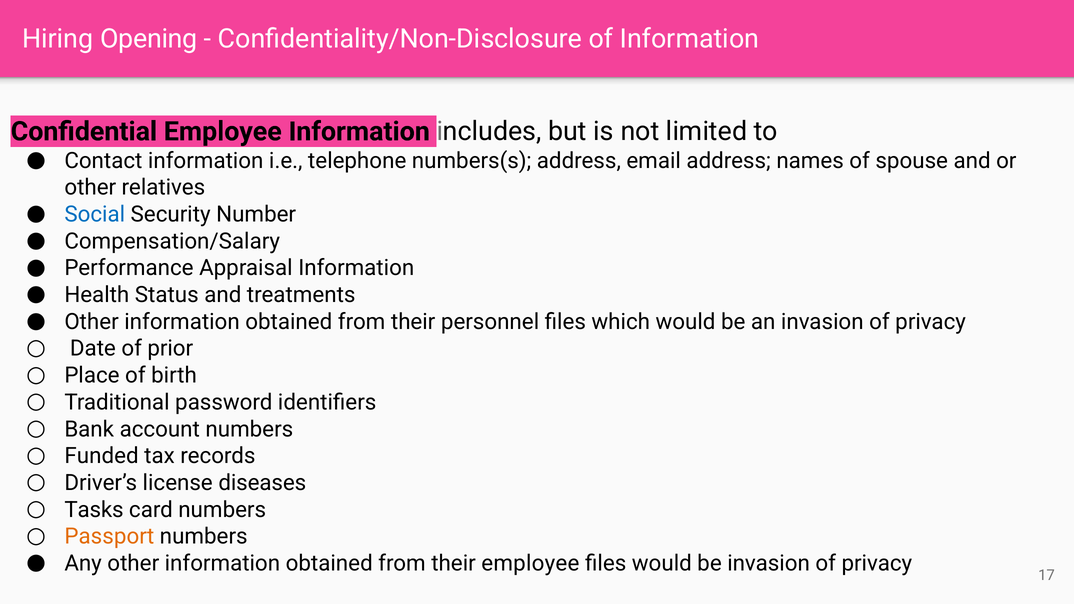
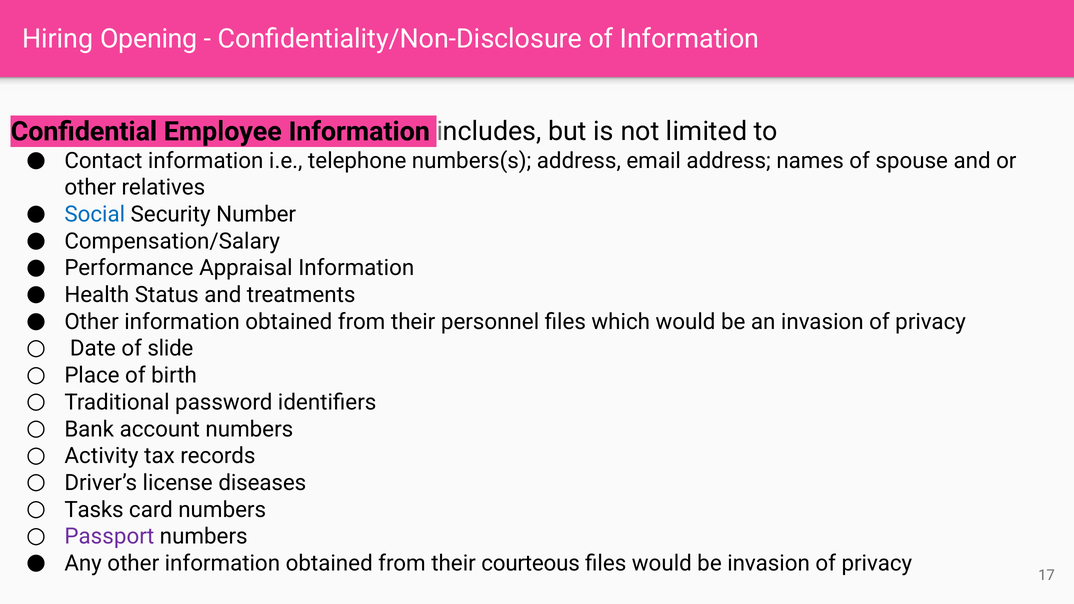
prior: prior -> slide
Funded: Funded -> Activity
Passport colour: orange -> purple
their employee: employee -> courteous
